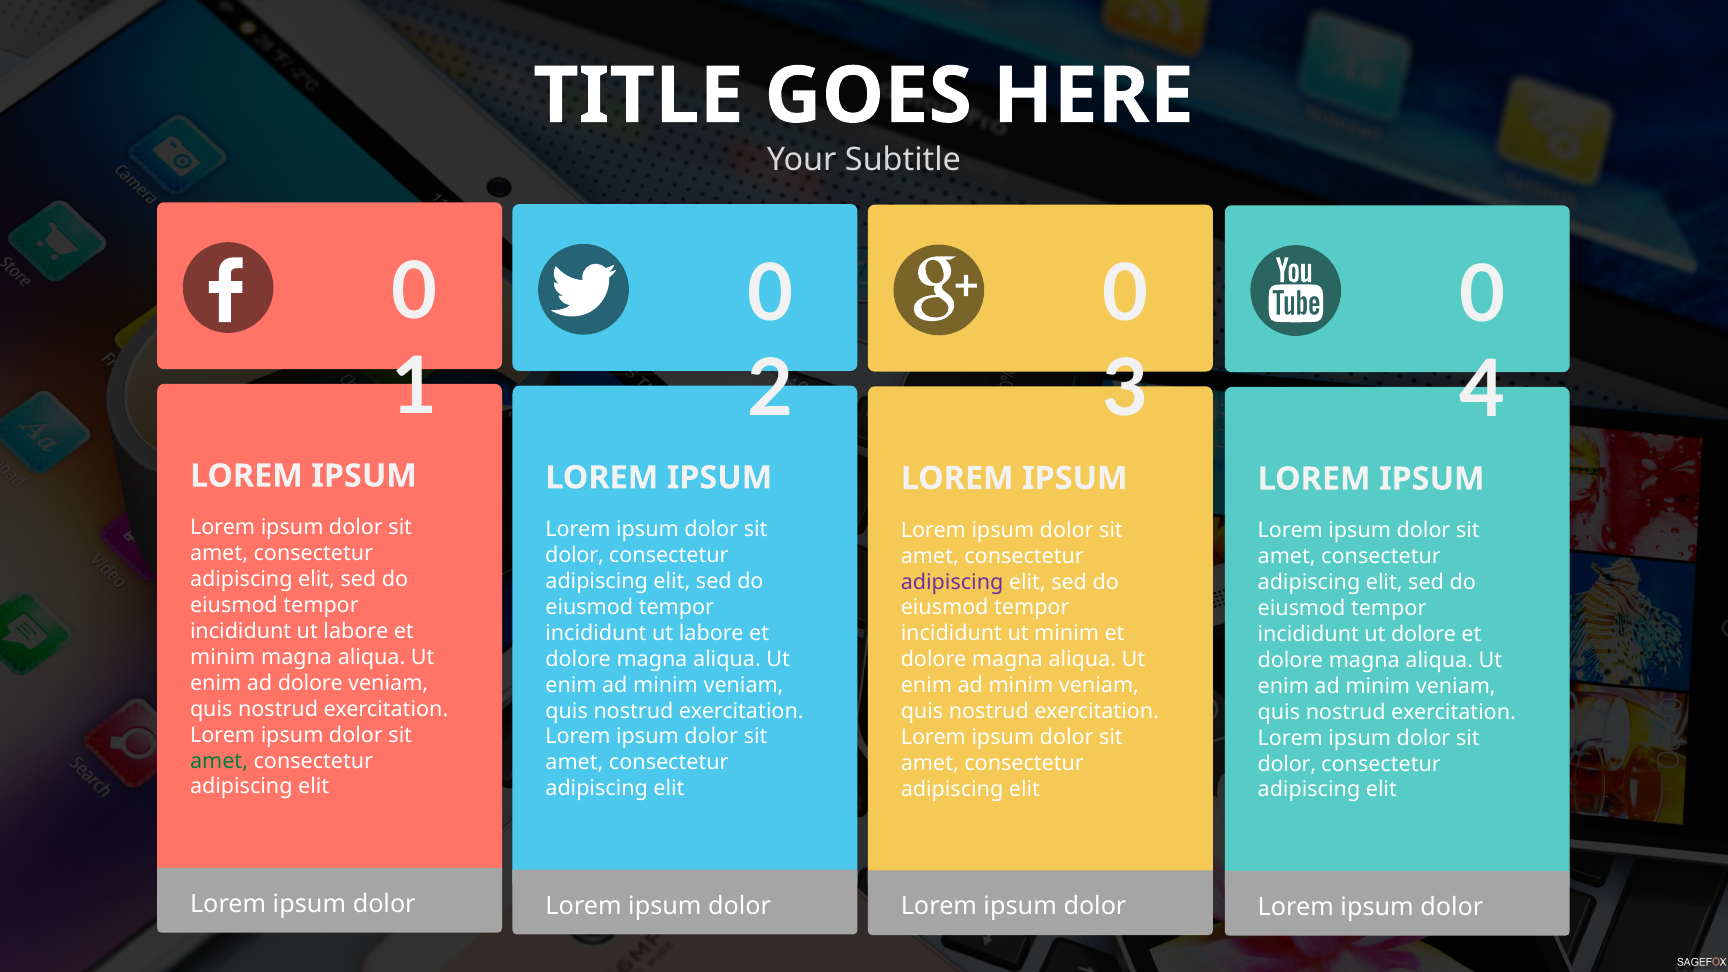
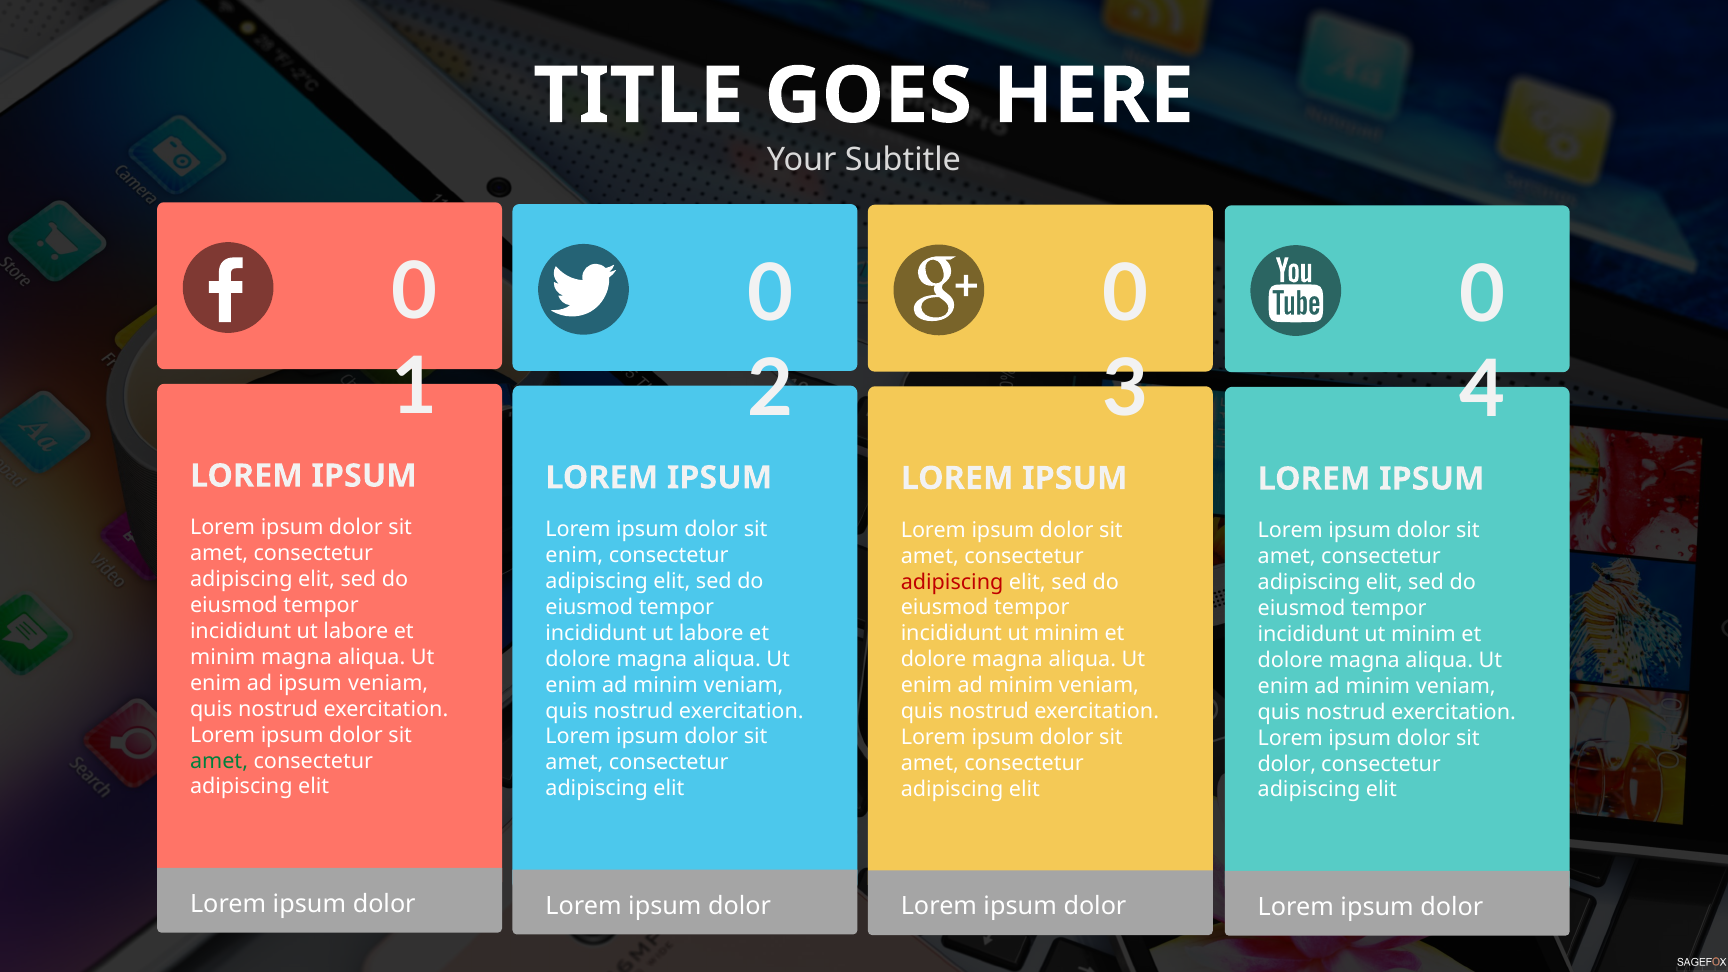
dolor at (575, 555): dolor -> enim
adipiscing at (952, 582) colour: purple -> red
dolore at (1424, 634): dolore -> minim
ad dolore: dolore -> ipsum
